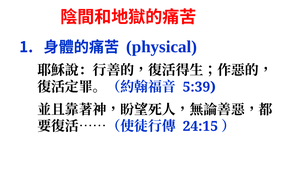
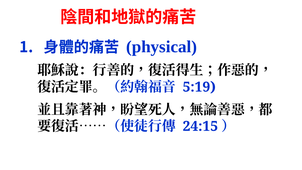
5:39: 5:39 -> 5:19
